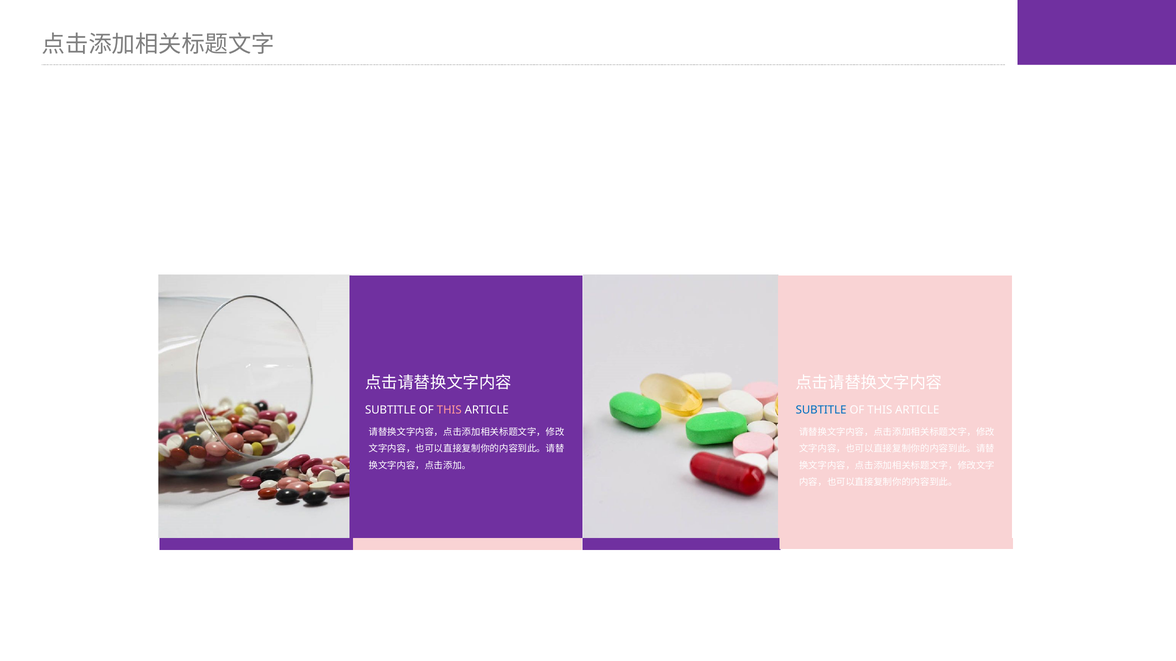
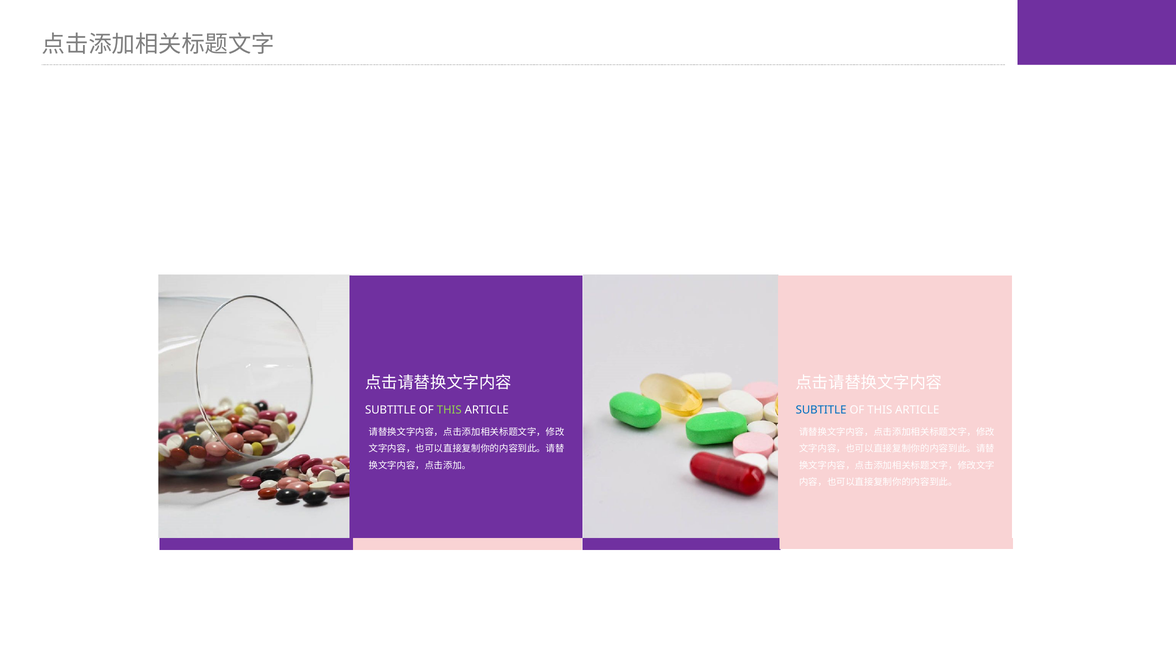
THIS at (449, 410) colour: pink -> light green
